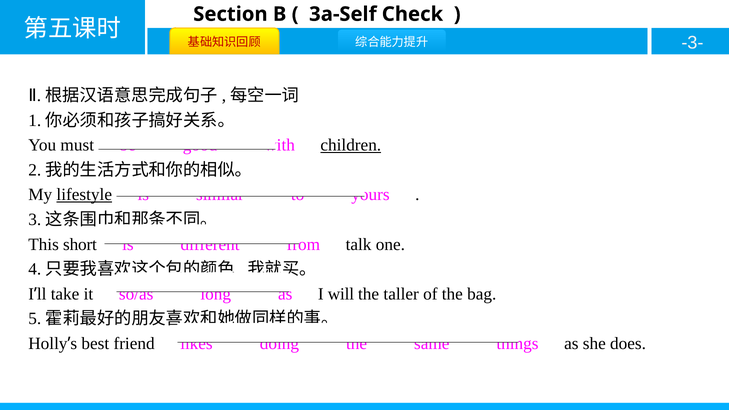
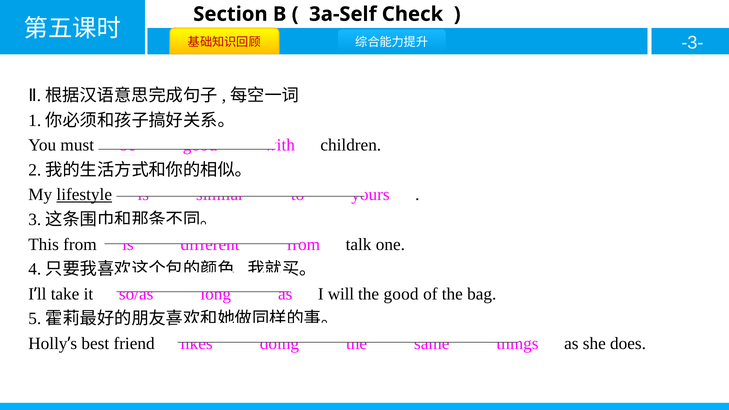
children underline: present -> none
This short: short -> from
the taller: taller -> good
